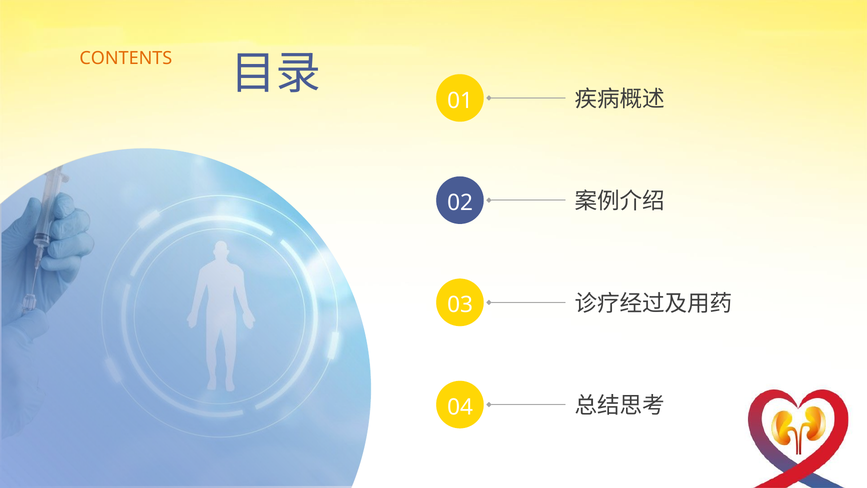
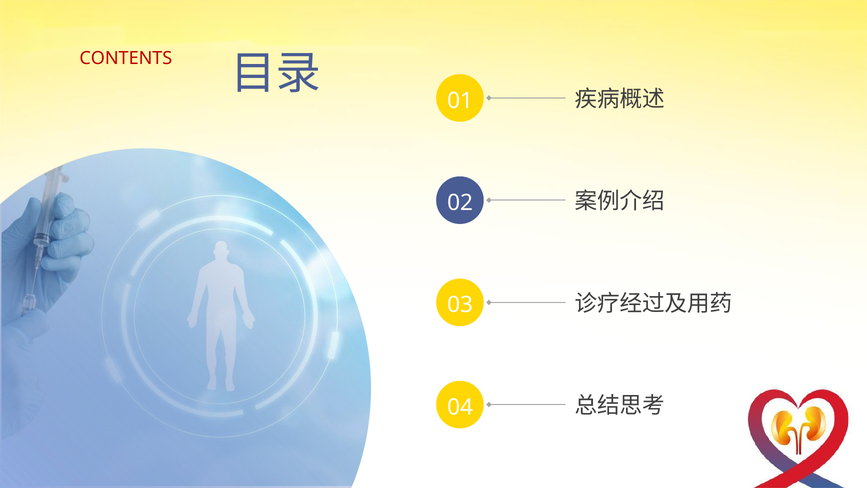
CONTENTS colour: orange -> red
